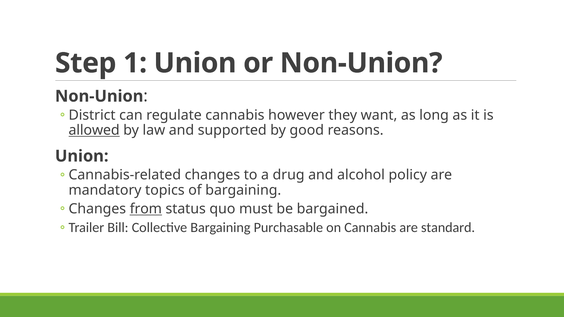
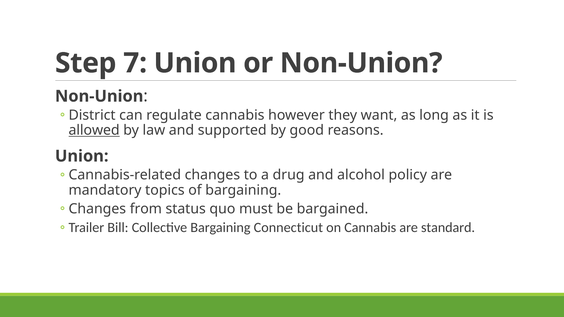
1: 1 -> 7
from underline: present -> none
Purchasable: Purchasable -> Connecticut
